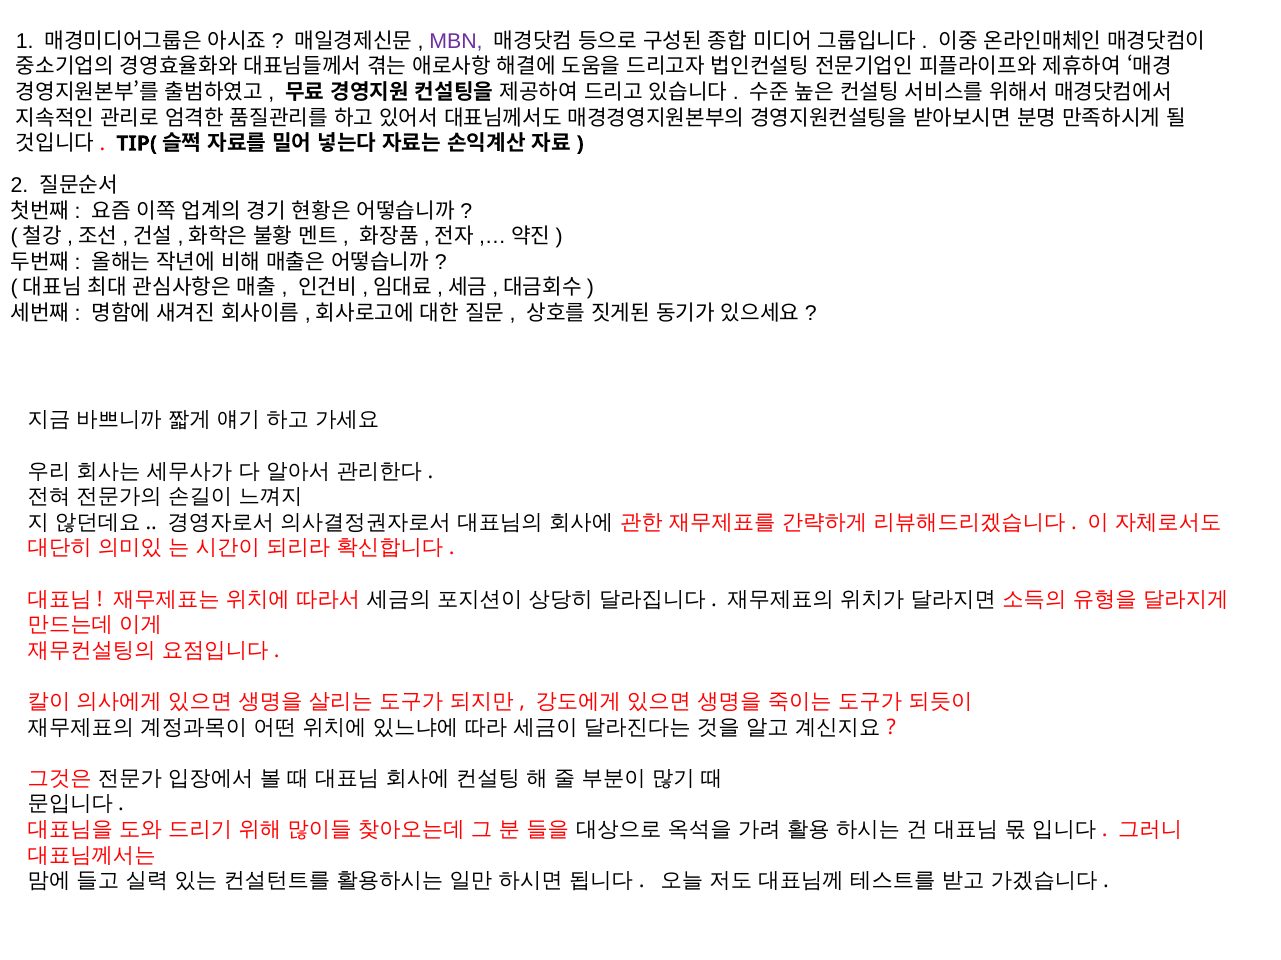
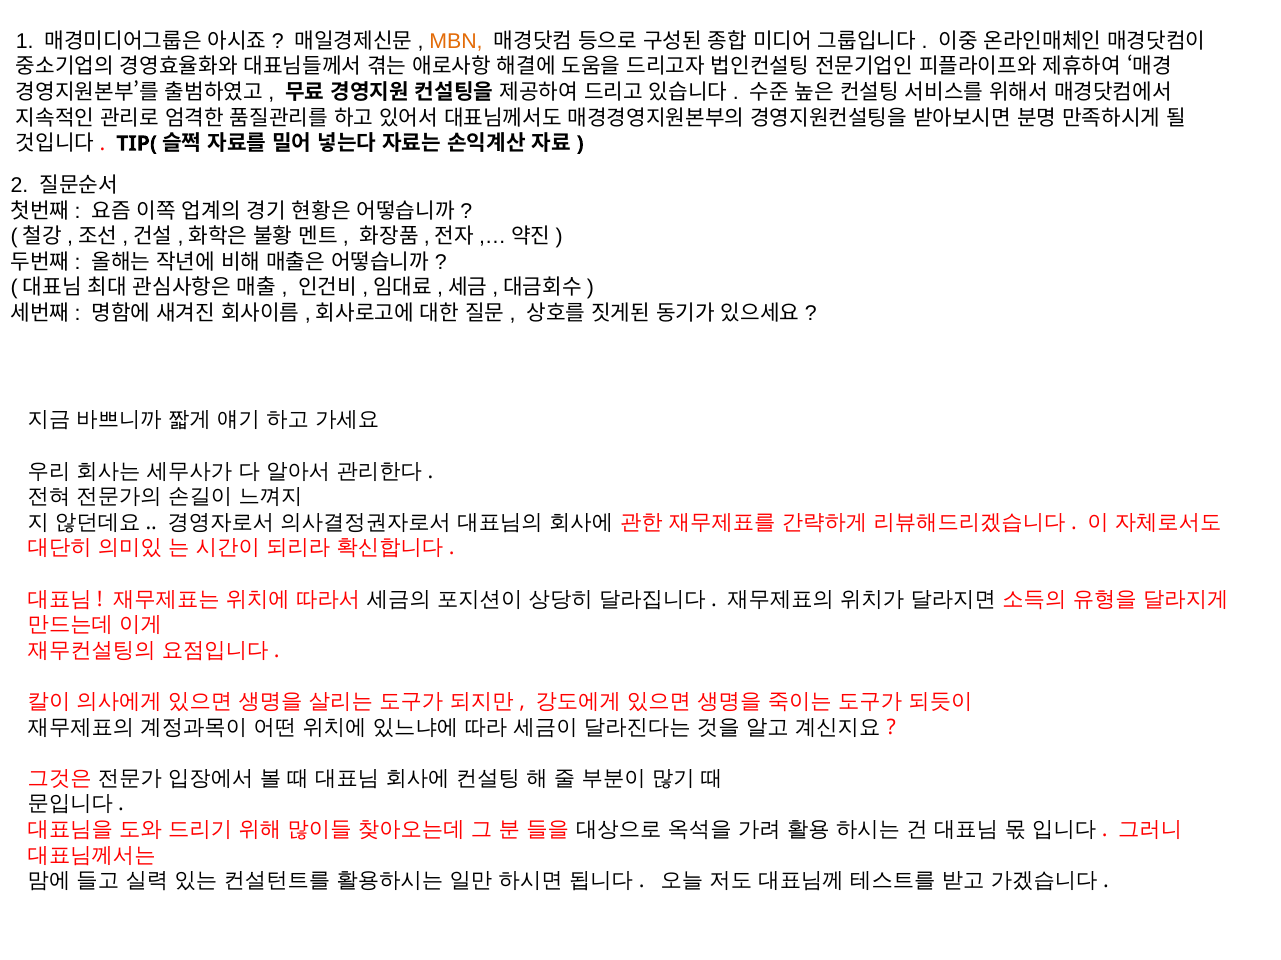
MBN colour: purple -> orange
